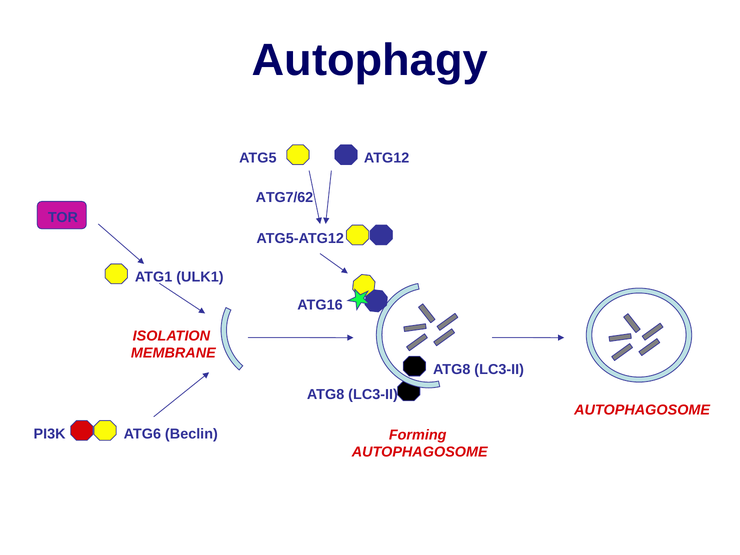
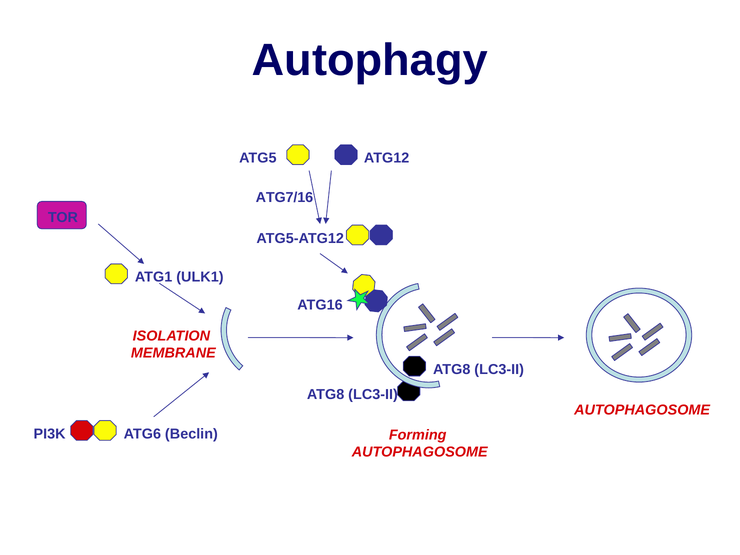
ATG7/62: ATG7/62 -> ATG7/16
